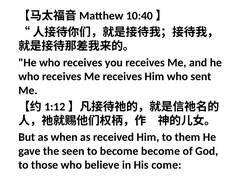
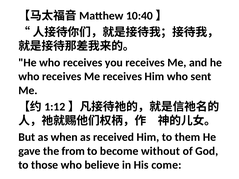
seen: seen -> from
become become: become -> without
